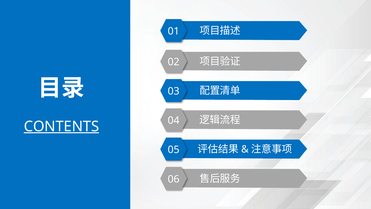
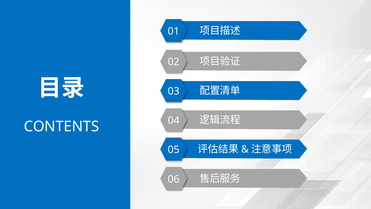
CONTENTS underline: present -> none
